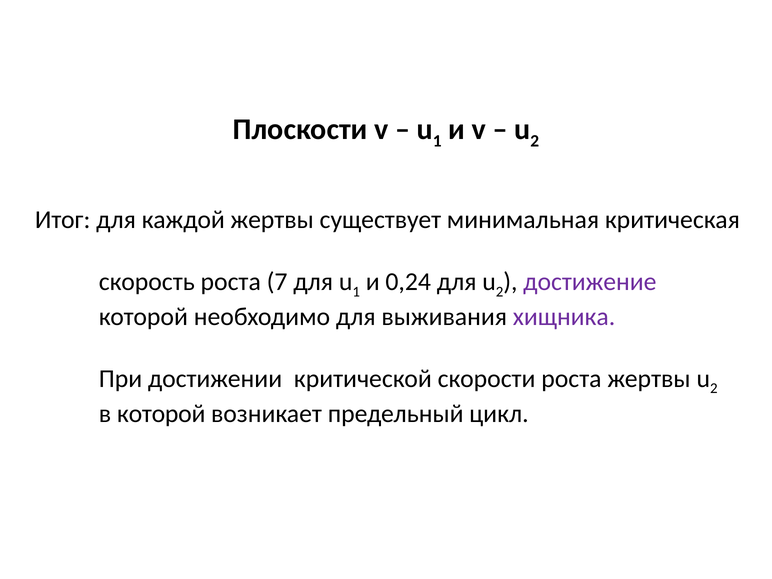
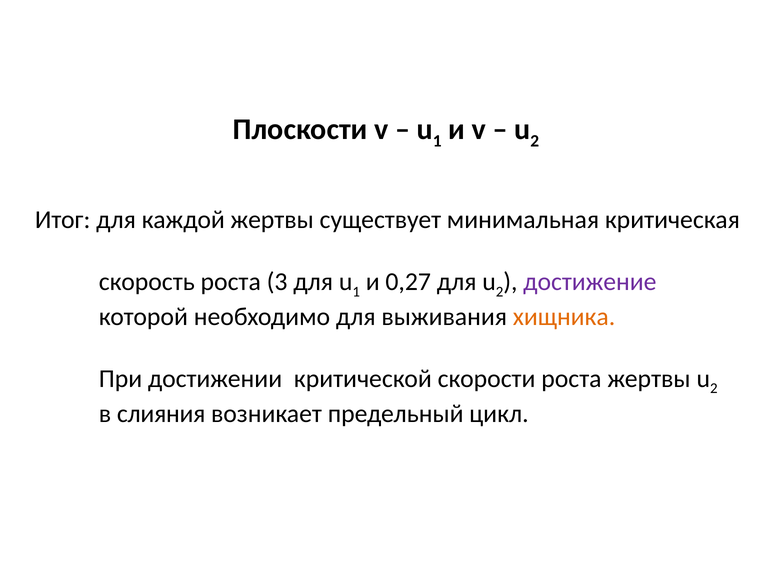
7: 7 -> 3
0,24: 0,24 -> 0,27
хищника colour: purple -> orange
в которой: которой -> слияния
